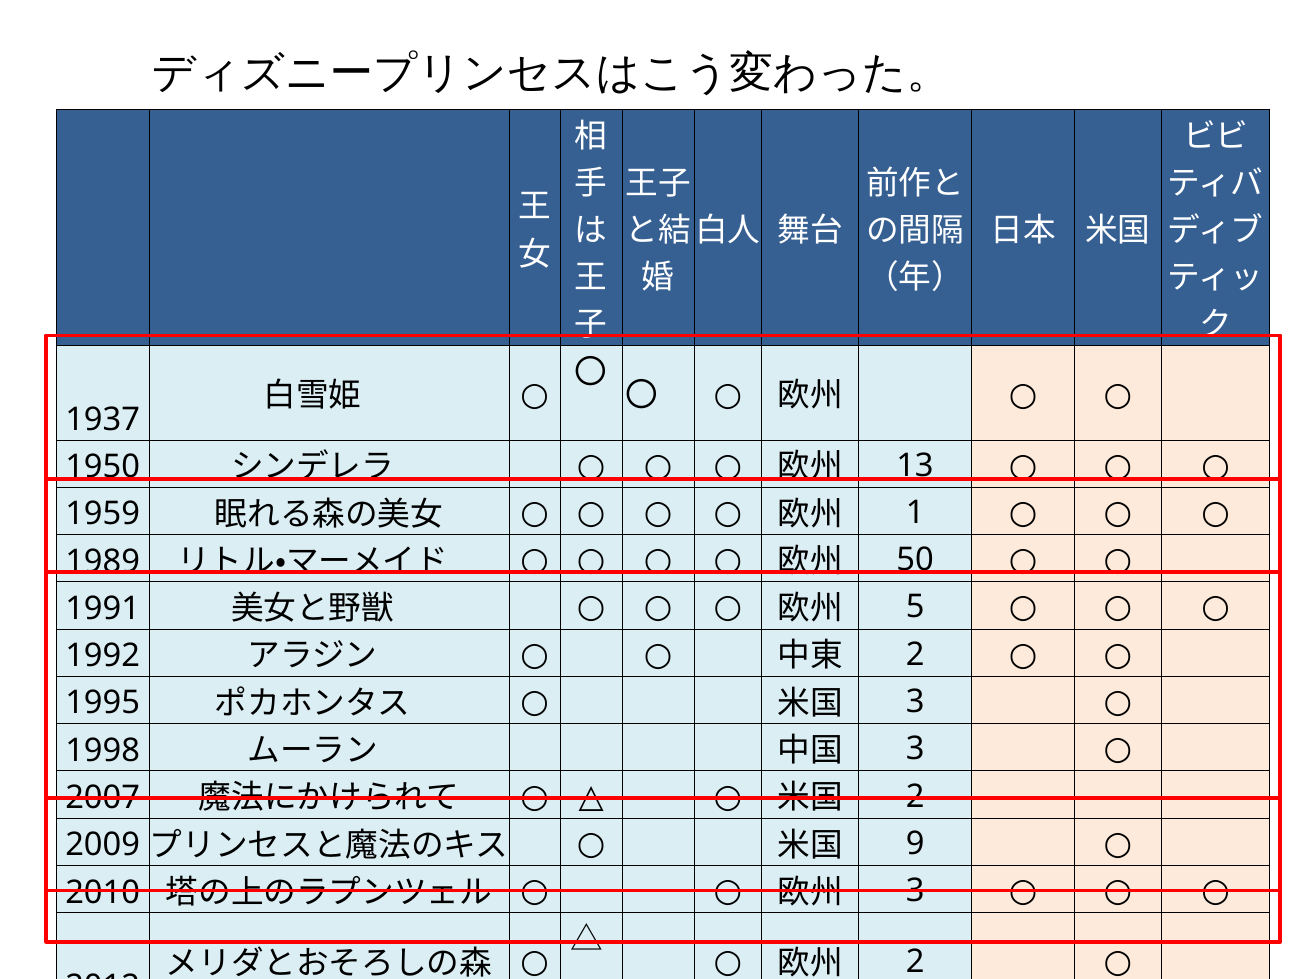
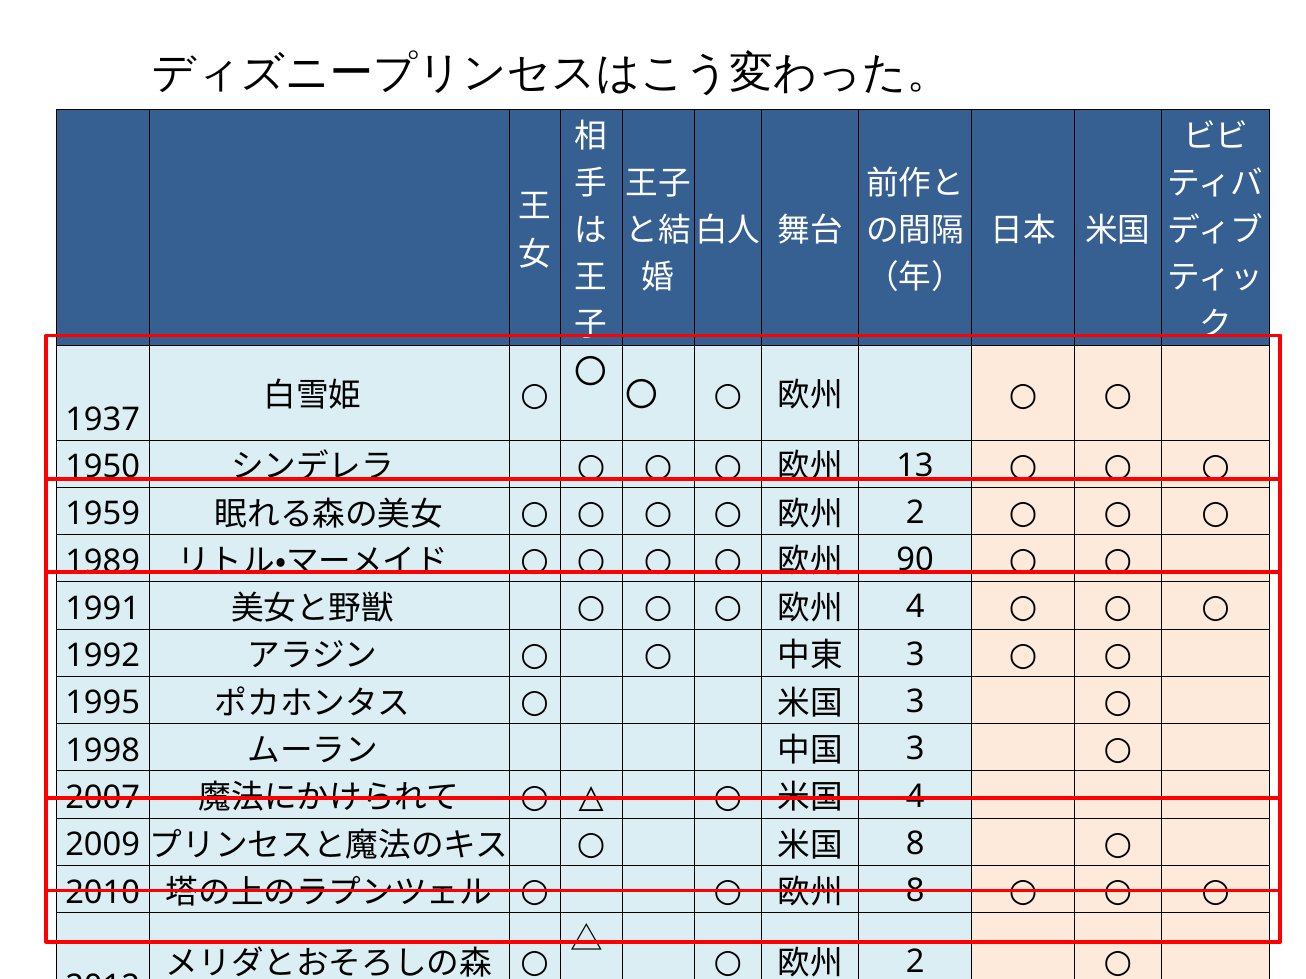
1 at (915, 513): 1 -> 2
50: 50 -> 90
5 at (915, 608): 5 -> 4
2 at (915, 655): 2 -> 3
2 at (915, 797): 2 -> 4
9 at (915, 844): 9 -> 8
3 at (915, 891): 3 -> 8
